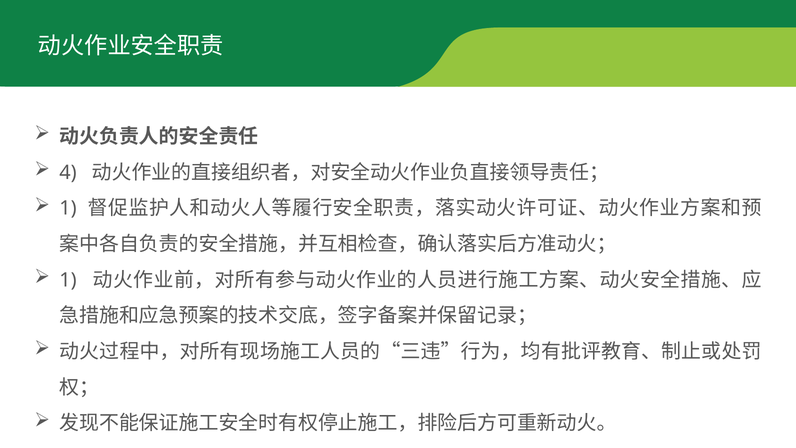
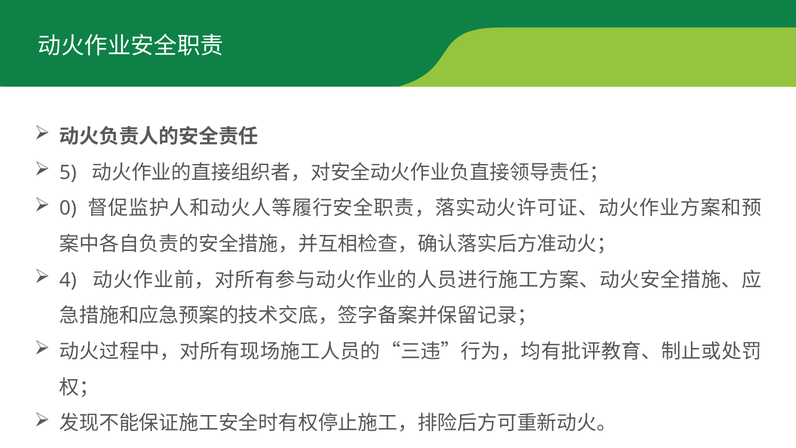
4: 4 -> 5
1 at (68, 208): 1 -> 0
1 at (68, 280): 1 -> 4
